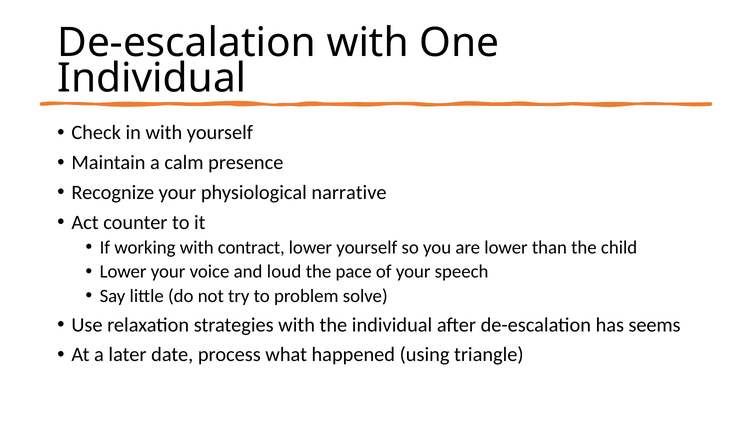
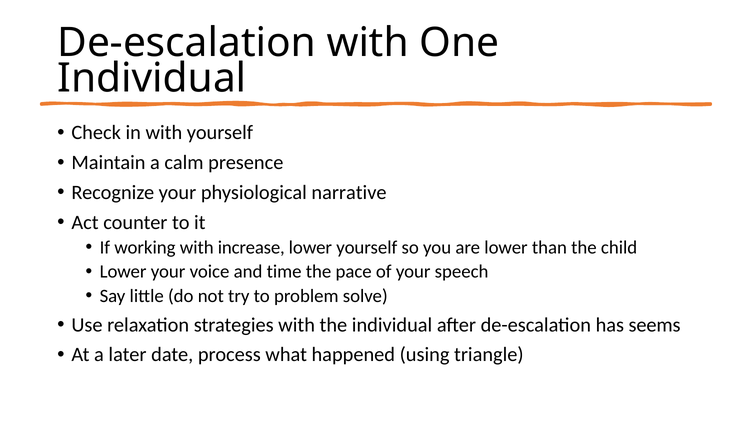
contract: contract -> increase
loud: loud -> time
